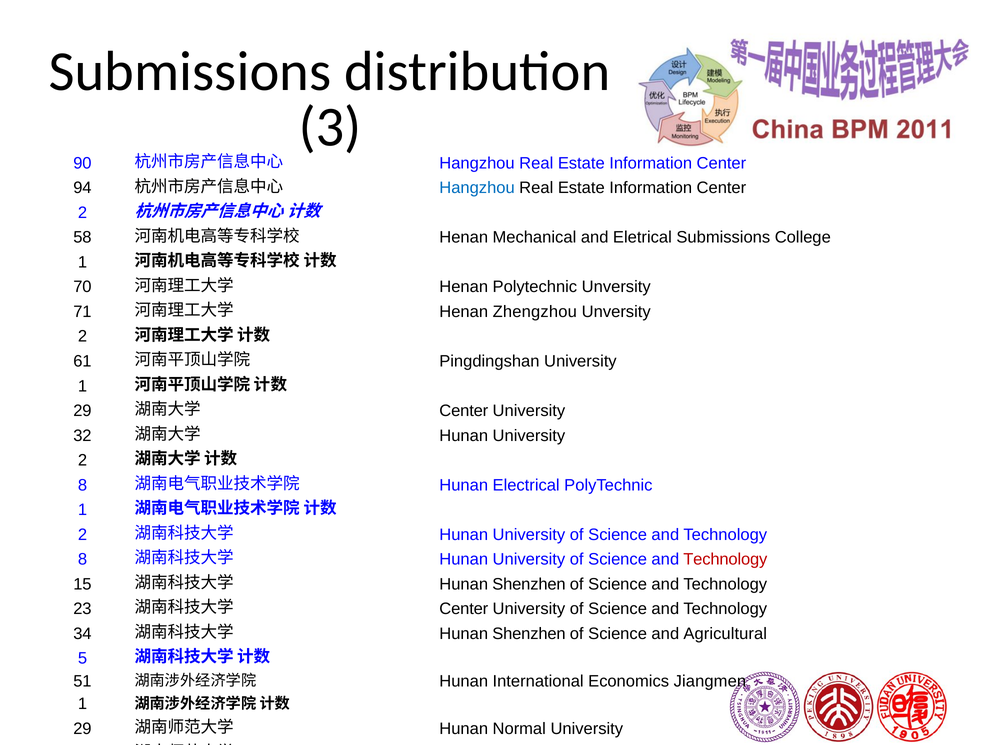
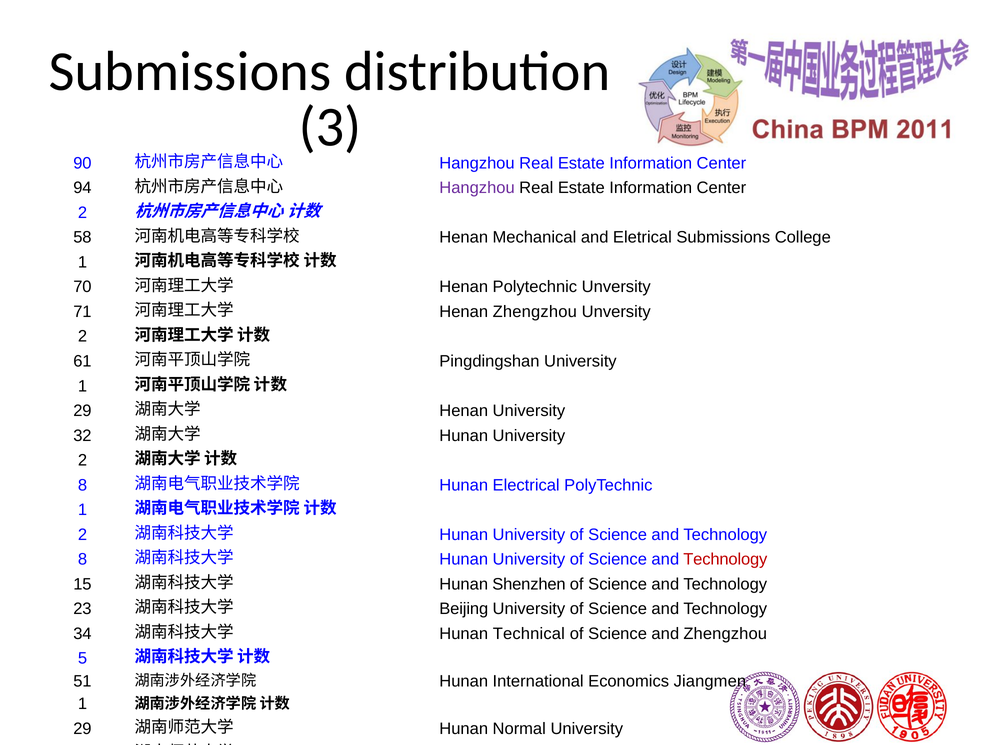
Hangzhou at (477, 188) colour: blue -> purple
Center at (464, 411): Center -> Henan
Center at (464, 609): Center -> Beijing
Shenzhen at (529, 634): Shenzhen -> Technical
and Agricultural: Agricultural -> Zhengzhou
